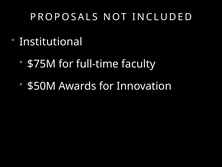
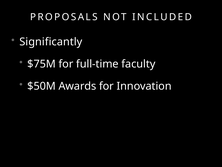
Institutional: Institutional -> Significantly
